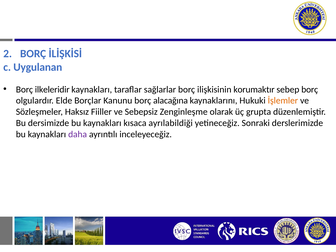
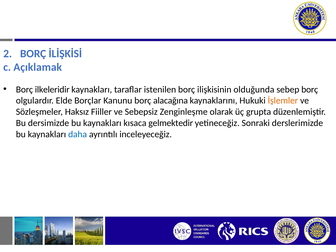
Uygulanan: Uygulanan -> Açıklamak
sağlarlar: sağlarlar -> istenilen
korumaktır: korumaktır -> olduğunda
ayrılabildiği: ayrılabildiği -> gelmektedir
daha colour: purple -> blue
